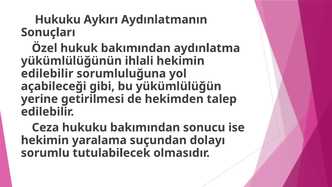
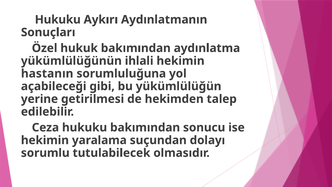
edilebilir at (47, 73): edilebilir -> hastanın
